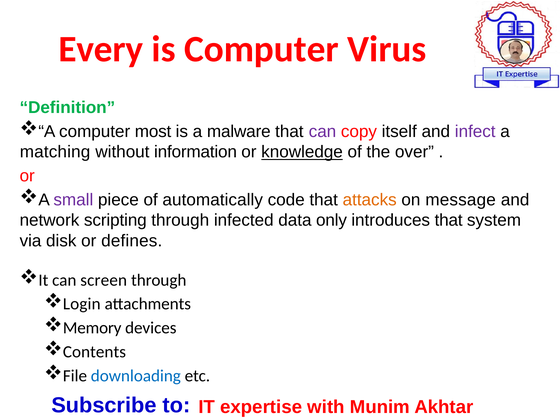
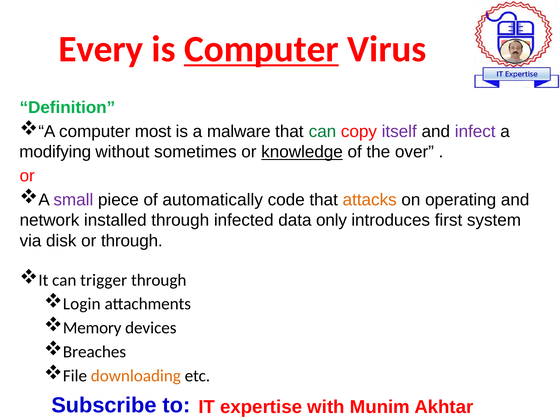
Computer at (261, 49) underline: none -> present
can at (322, 131) colour: purple -> green
itself colour: black -> purple
matching: matching -> modifying
information: information -> sometimes
message: message -> operating
scripting: scripting -> installed
introduces that: that -> first
or defines: defines -> through
screen: screen -> trigger
Contents: Contents -> Breaches
downloading colour: blue -> orange
